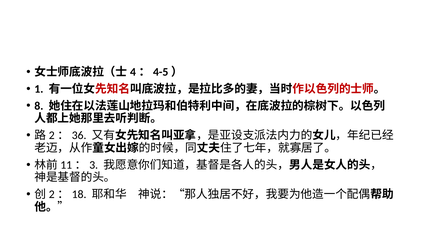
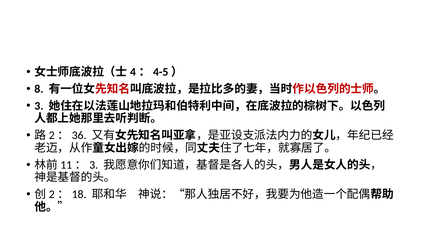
1: 1 -> 8
8: 8 -> 3
